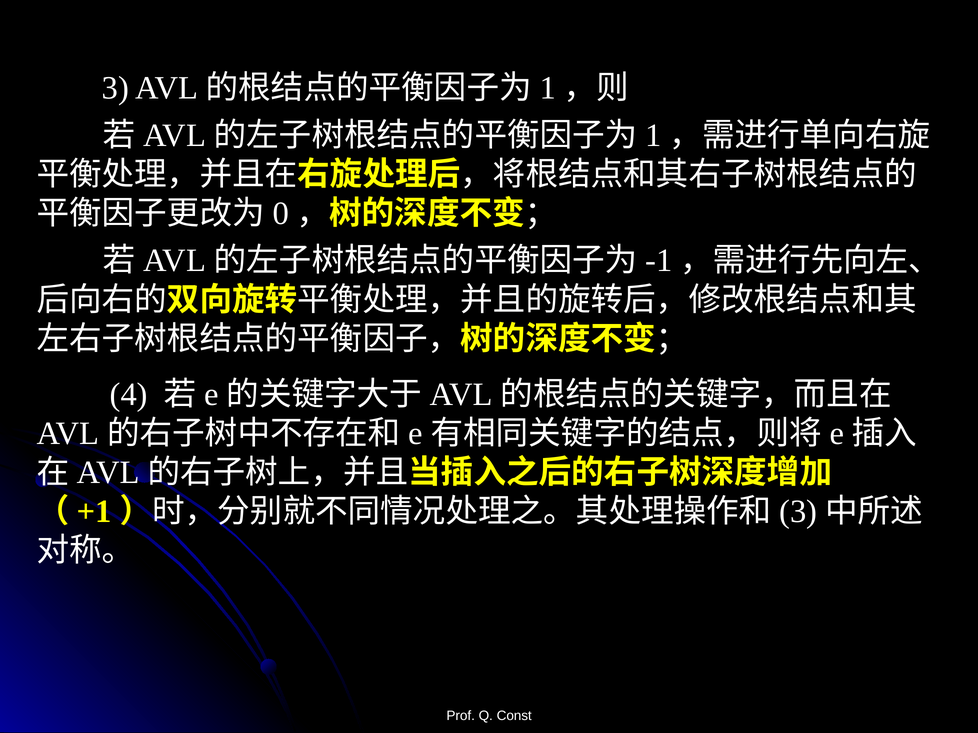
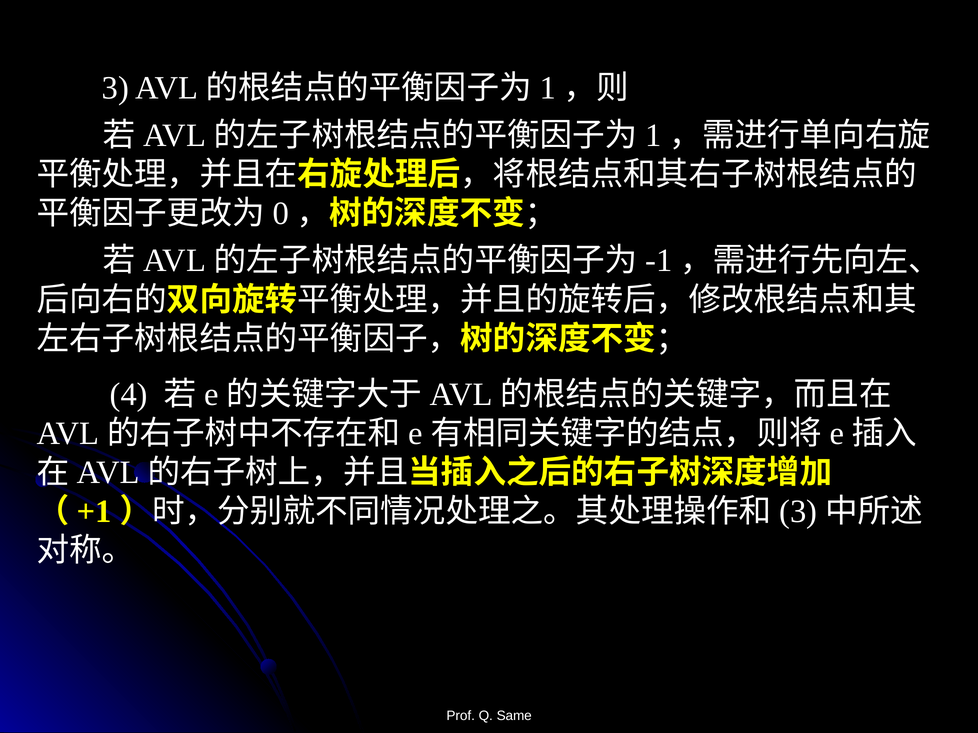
Const: Const -> Same
